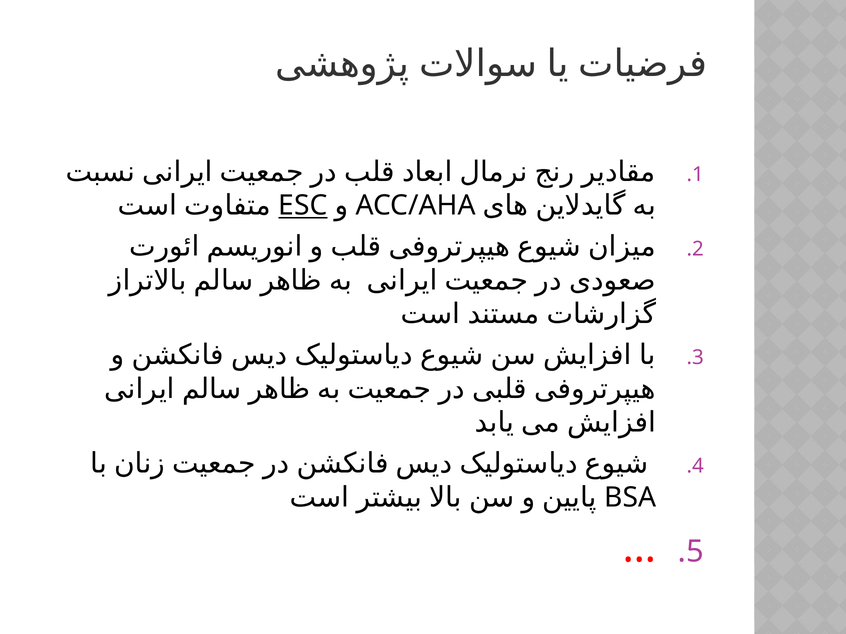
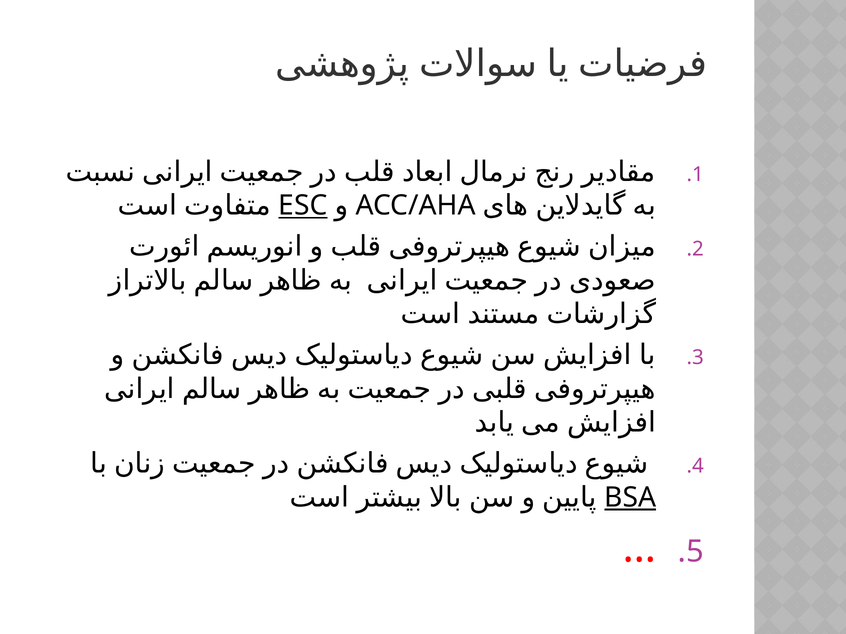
BSA underline: none -> present
